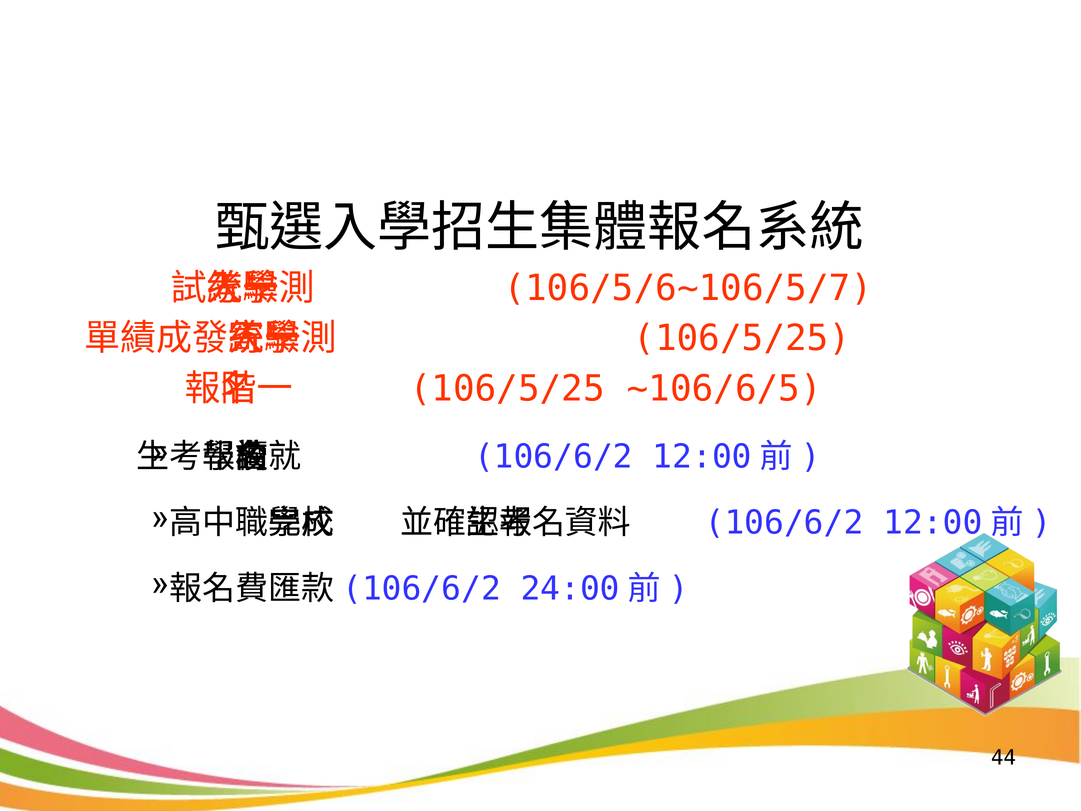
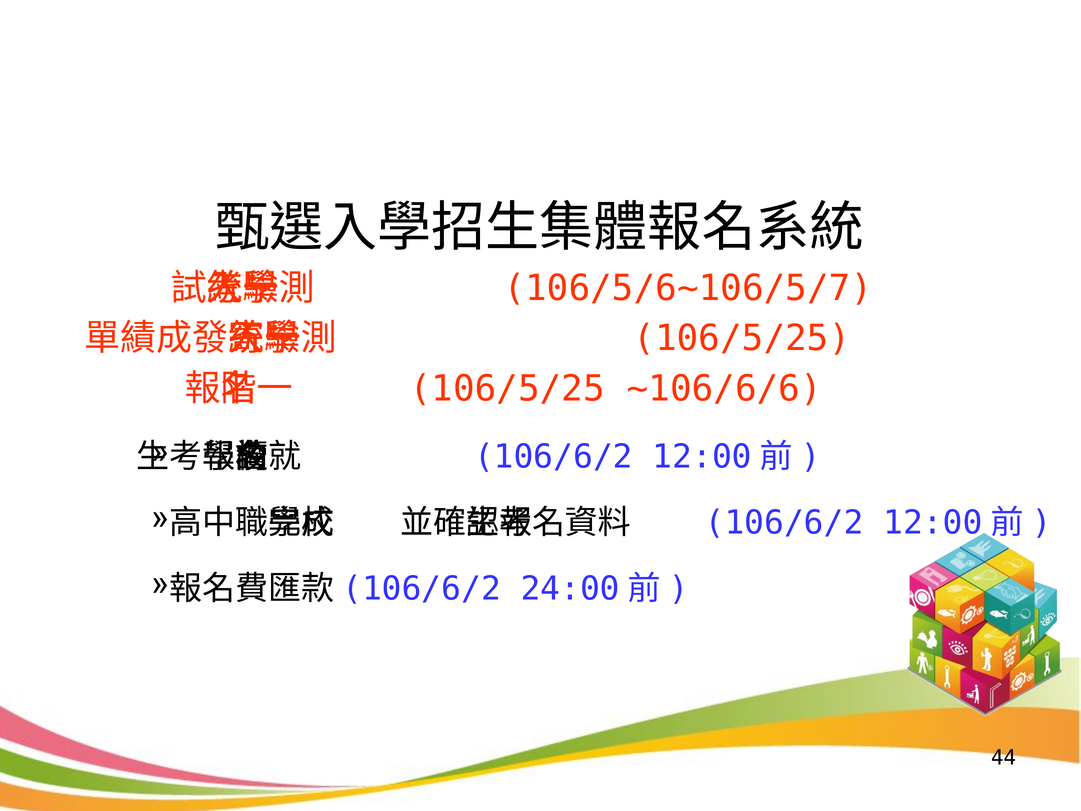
~106/6/5: ~106/6/5 -> ~106/6/6
